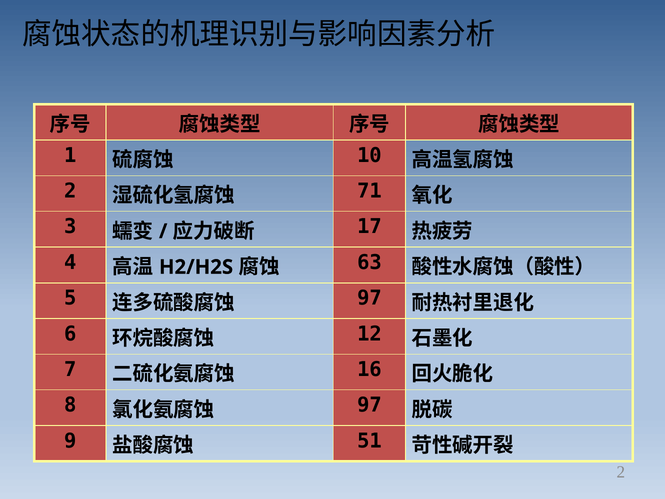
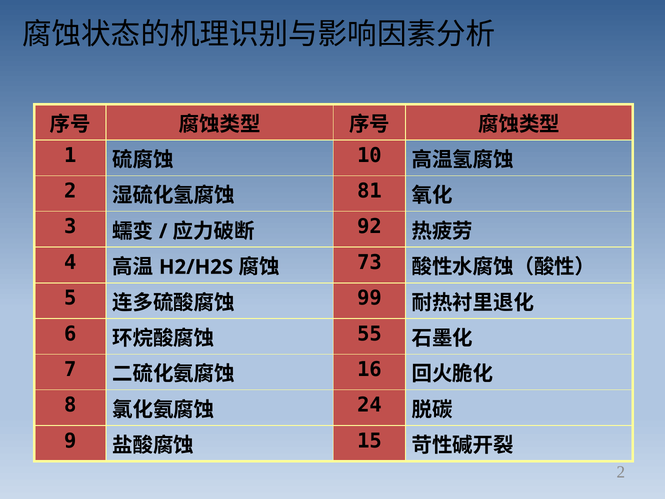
71: 71 -> 81
17: 17 -> 92
63: 63 -> 73
97 at (369, 298): 97 -> 99
12: 12 -> 55
97 at (369, 405): 97 -> 24
51: 51 -> 15
